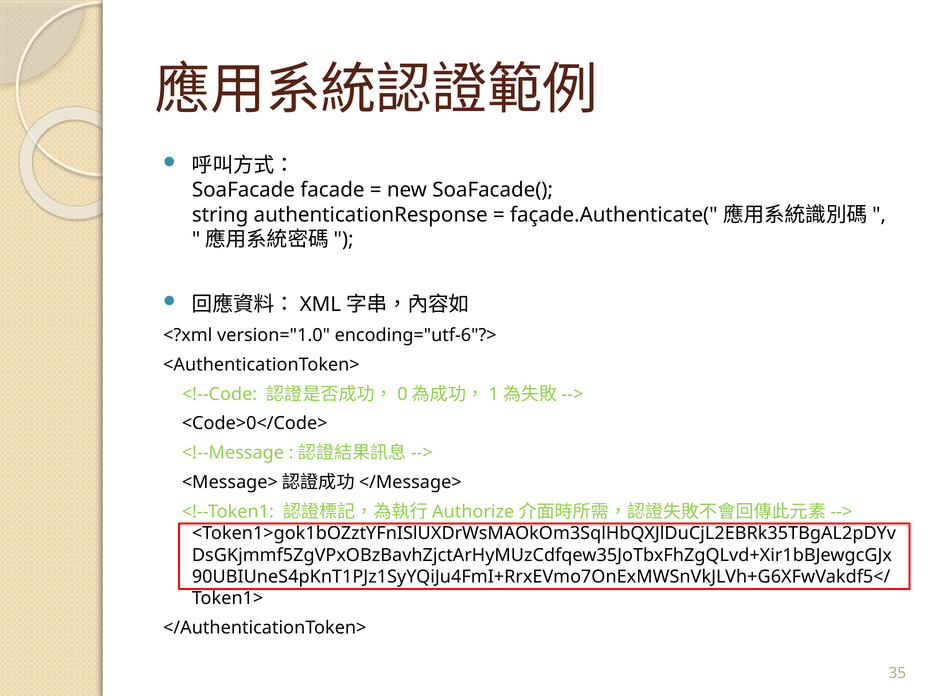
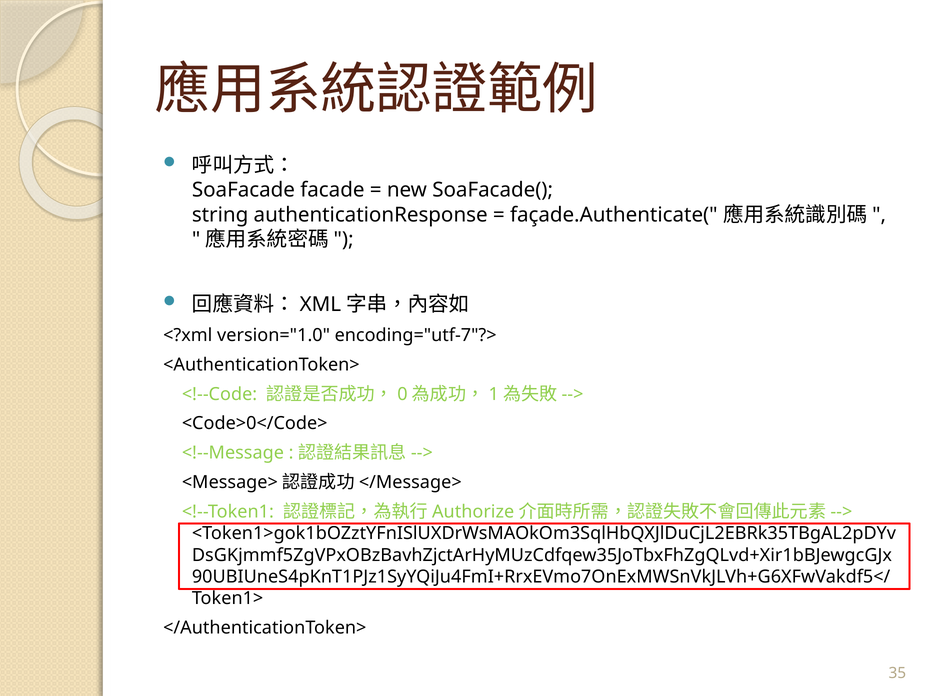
encoding="utf-6"?>: encoding="utf-6"?> -> encoding="utf-7"?>
